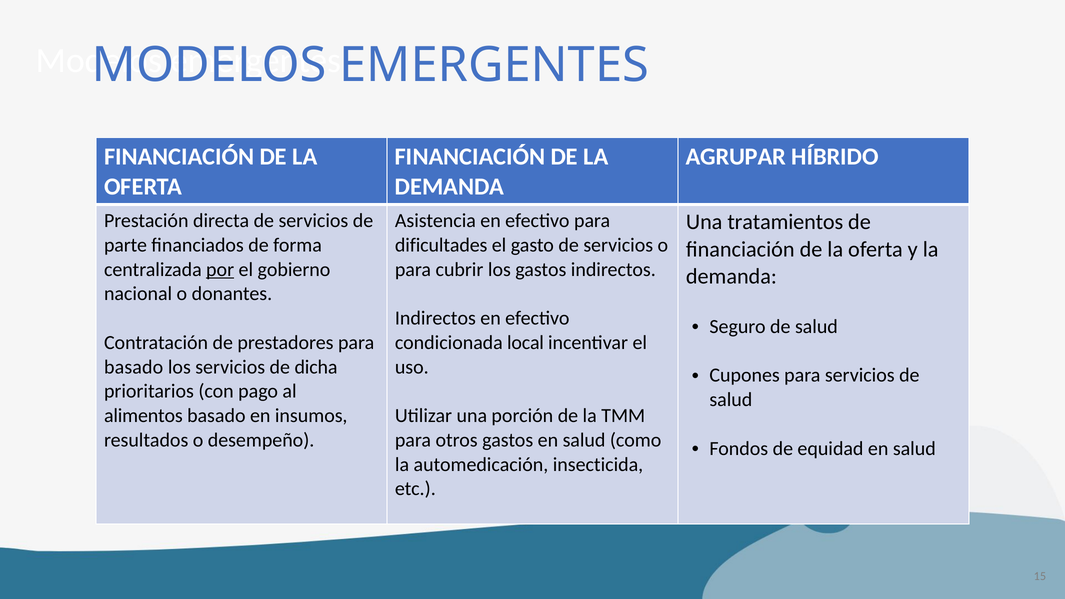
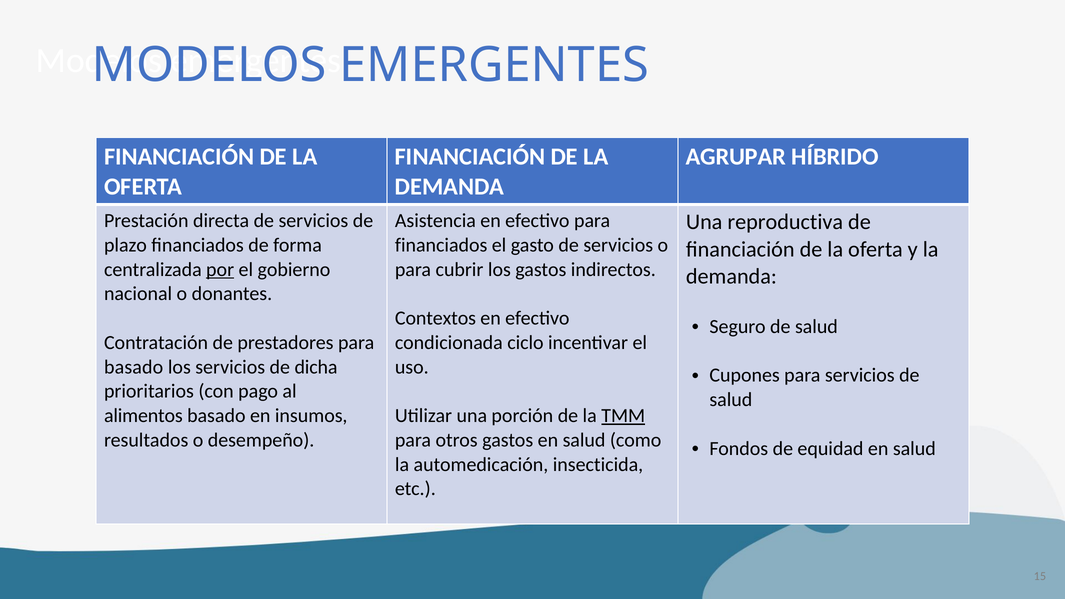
tratamientos: tratamientos -> reproductiva
parte: parte -> plazo
dificultades at (441, 245): dificultades -> financiados
Indirectos at (435, 318): Indirectos -> Contextos
local: local -> ciclo
TMM underline: none -> present
